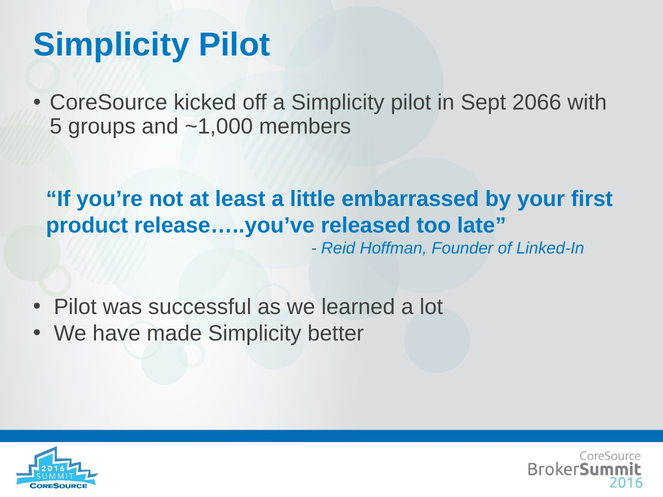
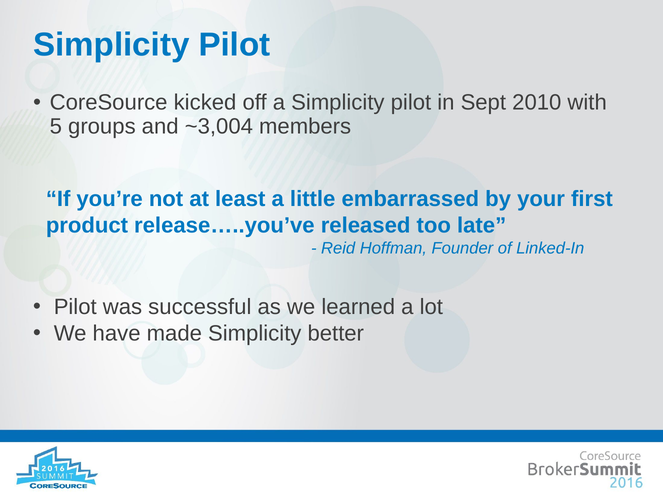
2066: 2066 -> 2010
~1,000: ~1,000 -> ~3,004
